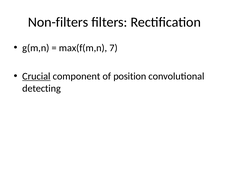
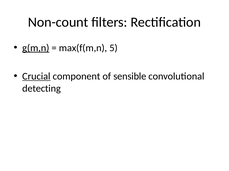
Non-filters: Non-filters -> Non-count
g(m,n underline: none -> present
7: 7 -> 5
position: position -> sensible
